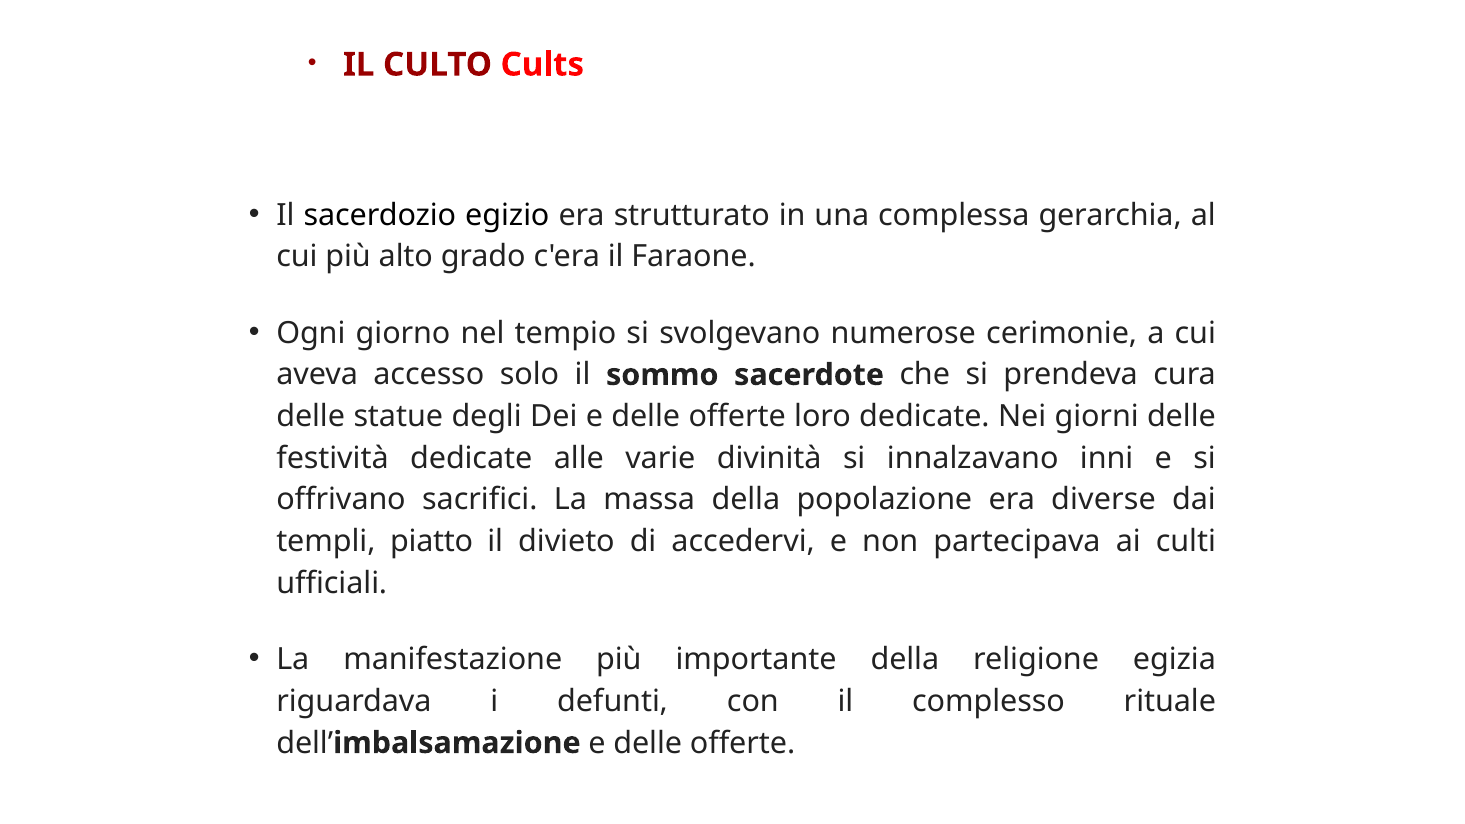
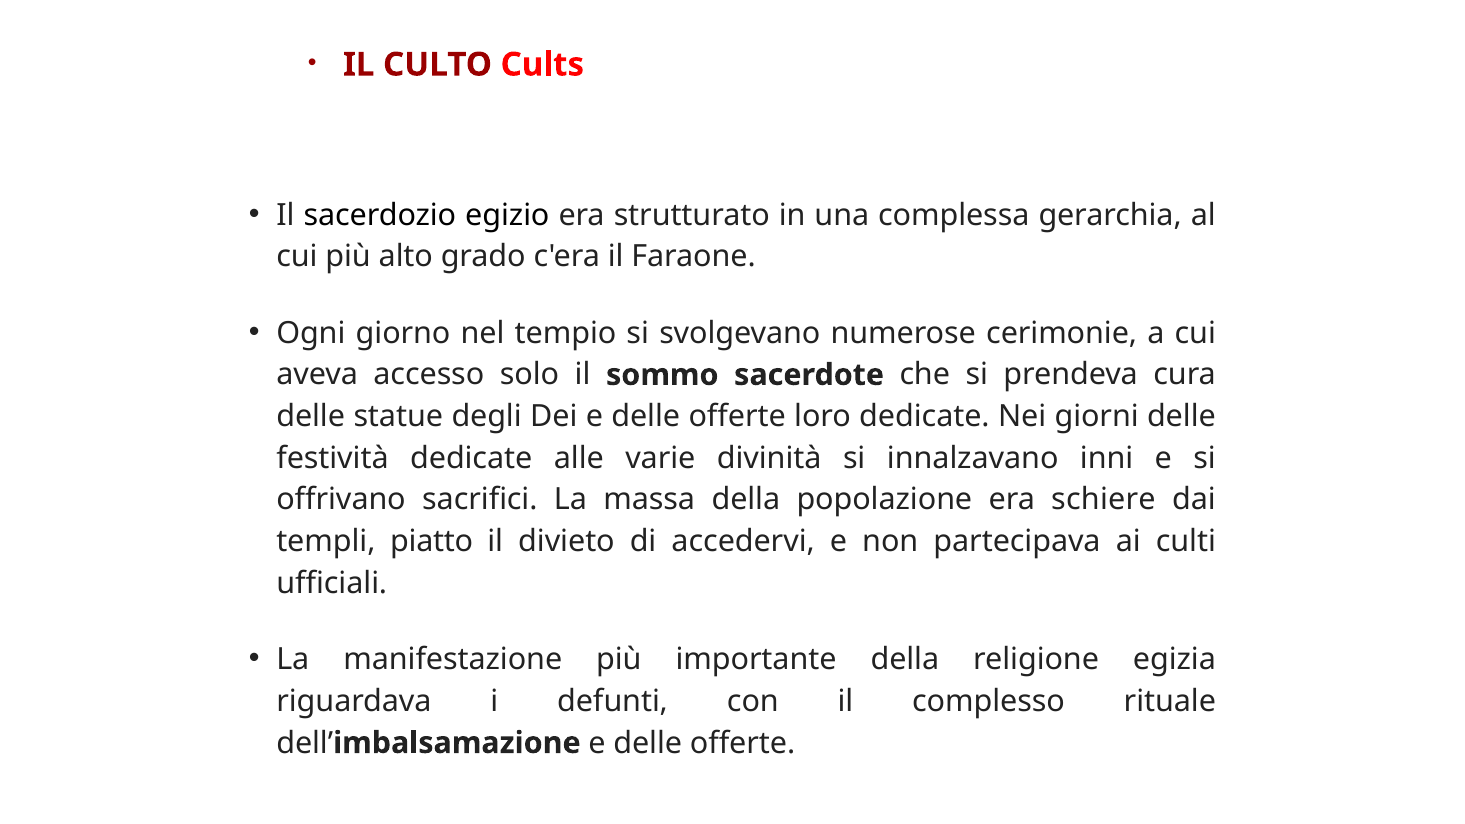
diverse: diverse -> schiere
